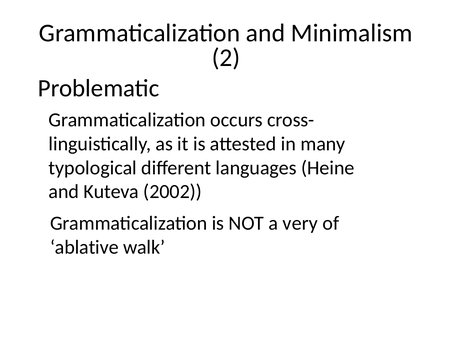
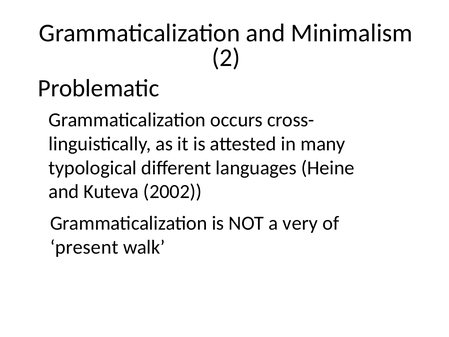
ablative: ablative -> present
